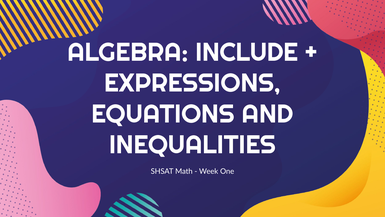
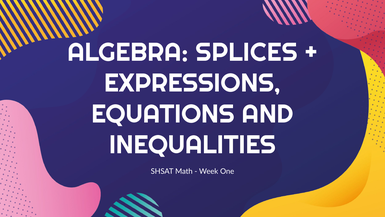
INCLUDE: INCLUDE -> SPLICES
